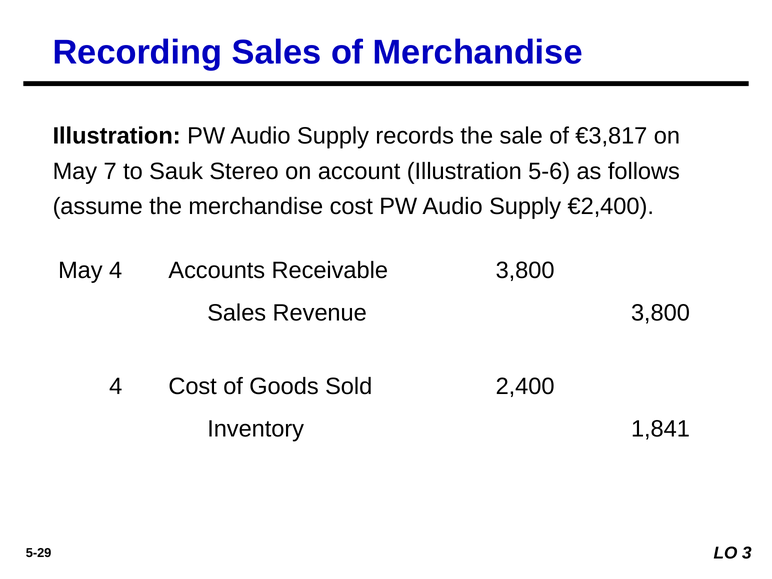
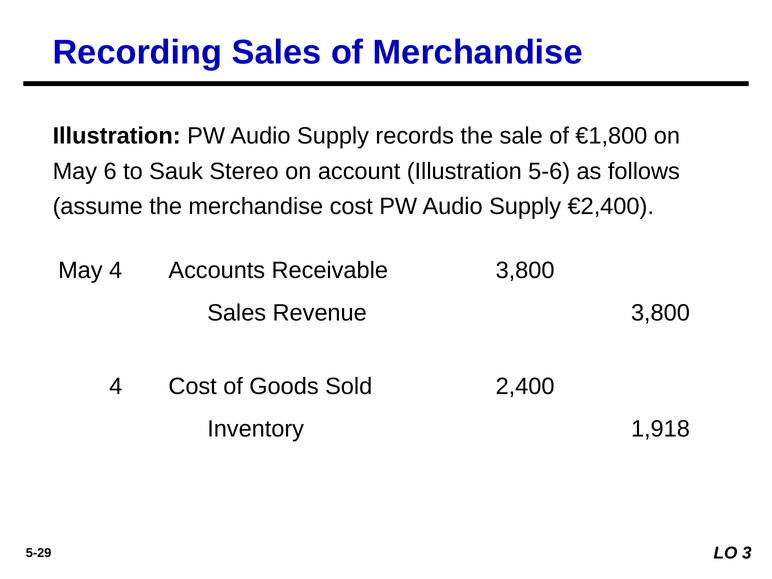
€3,817: €3,817 -> €1,800
7: 7 -> 6
1,841: 1,841 -> 1,918
